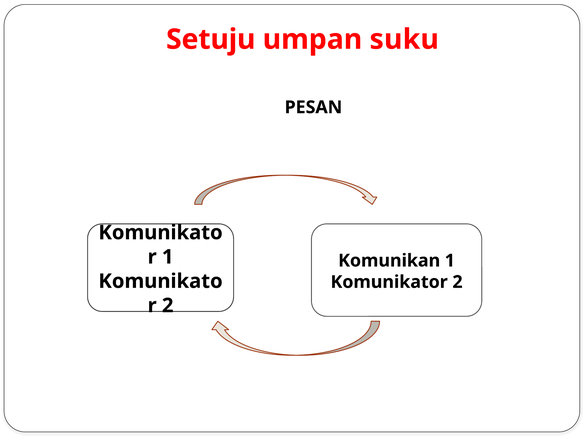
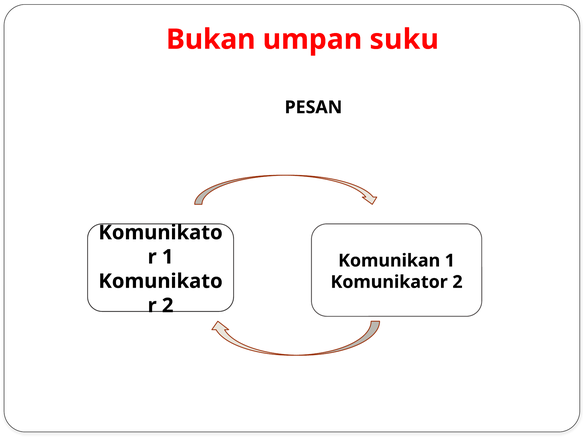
Setuju: Setuju -> Bukan
